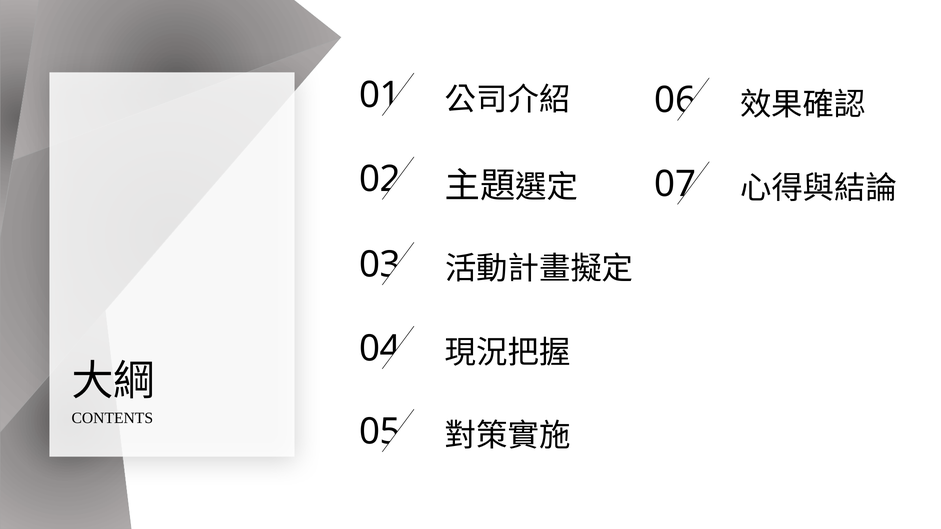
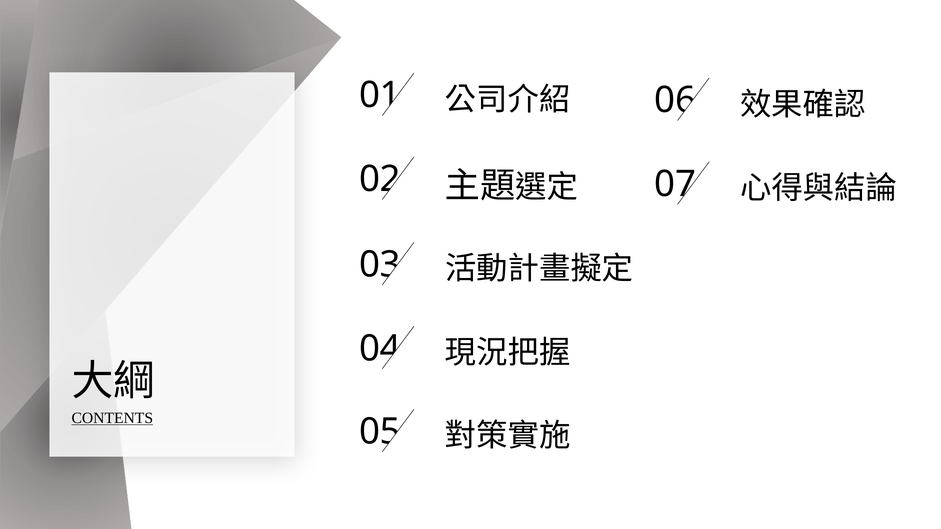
CONTENTS underline: none -> present
